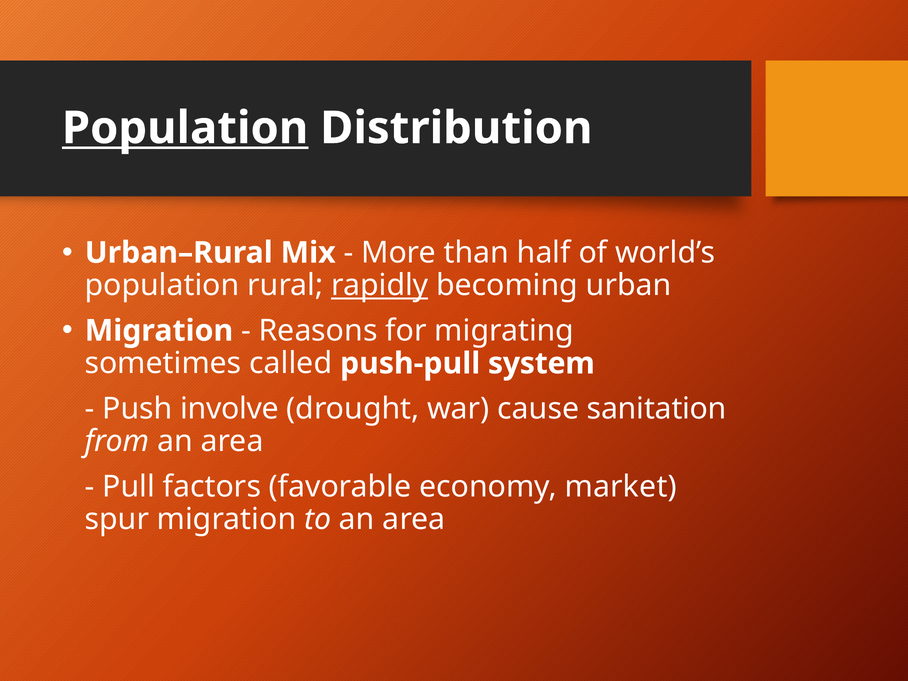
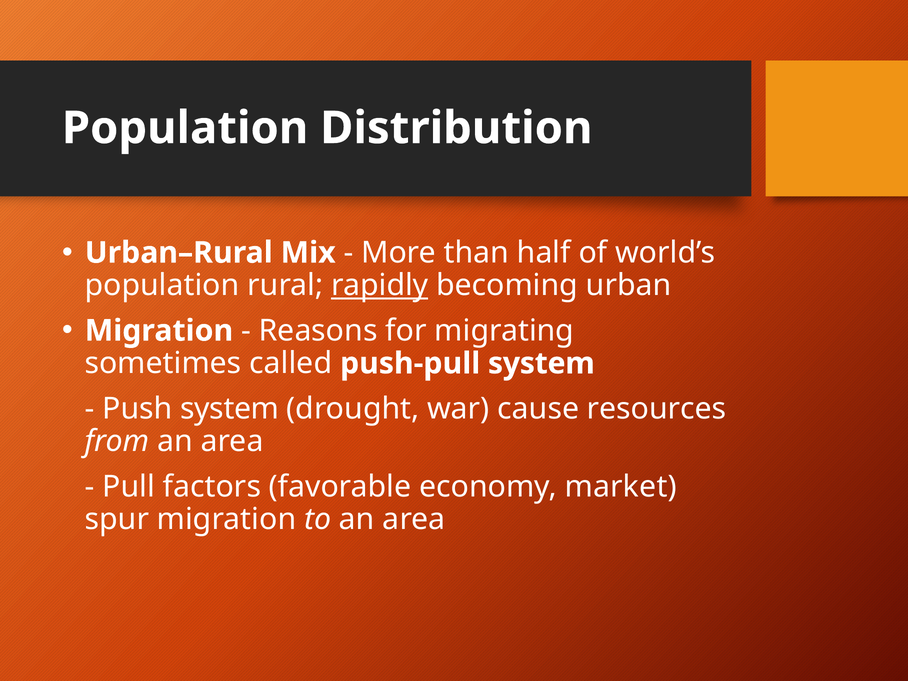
Population at (185, 128) underline: present -> none
Push involve: involve -> system
sanitation: sanitation -> resources
